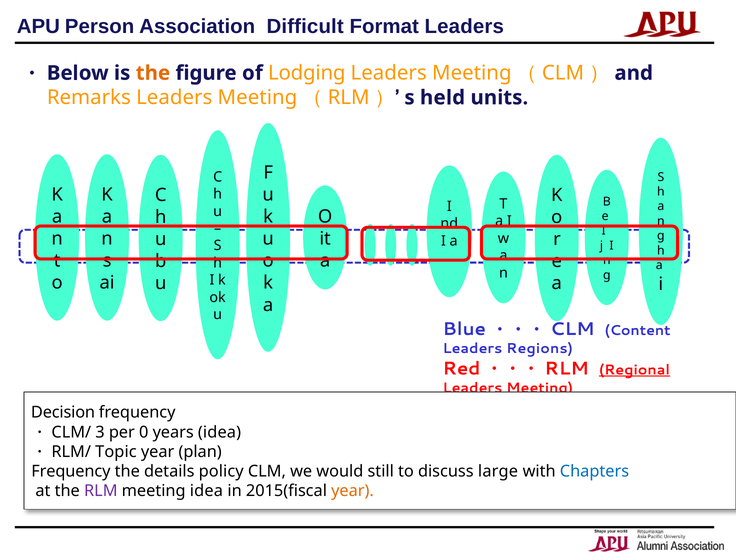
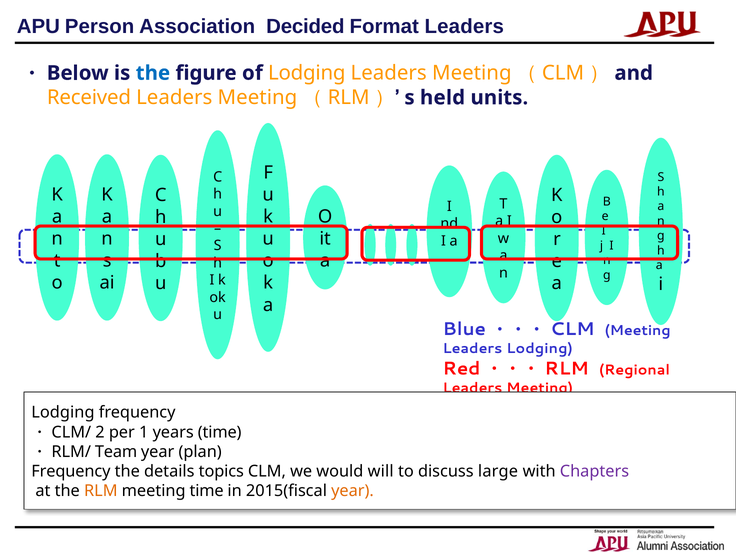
Difficult: Difficult -> Decided
the at (153, 73) colour: orange -> blue
Remarks: Remarks -> Received
Content at (638, 331): Content -> Meeting
Leaders Regions: Regions -> Lodging
Regional underline: present -> none
Decision at (63, 413): Decision -> Lodging
3: 3 -> 2
0: 0 -> 1
years idea: idea -> time
Topic: Topic -> Team
policy: policy -> topics
still: still -> will
Chapters colour: blue -> purple
RLM colour: purple -> orange
meeting idea: idea -> time
